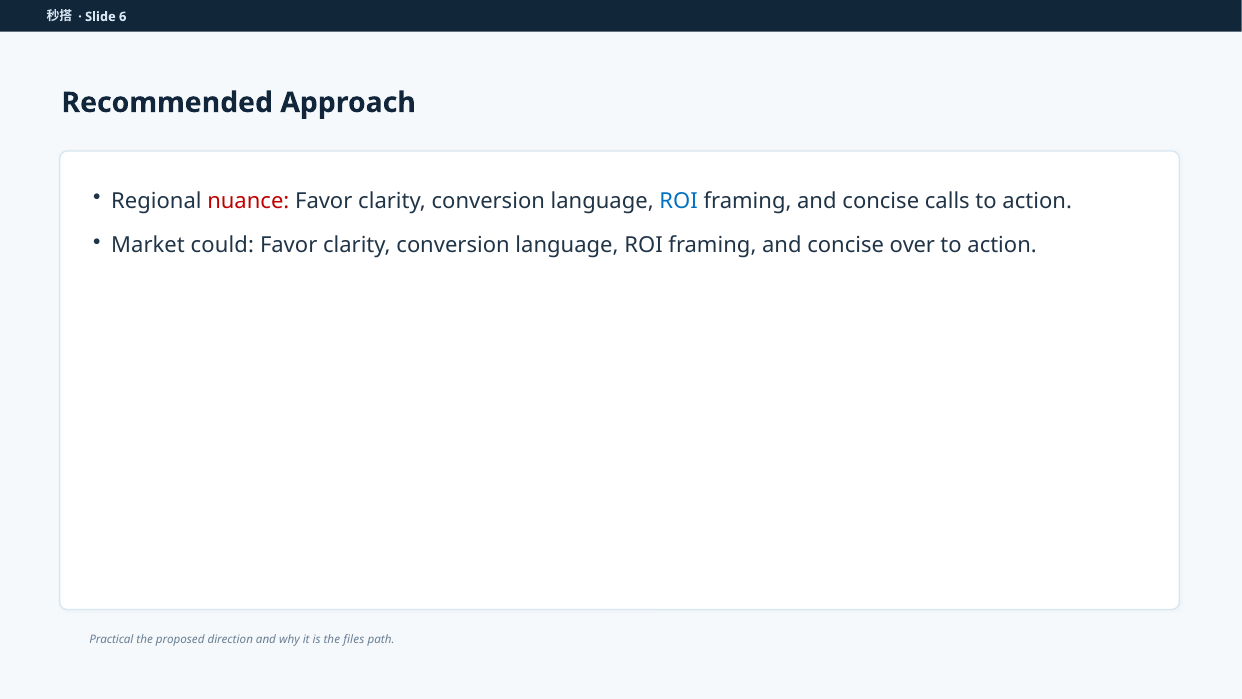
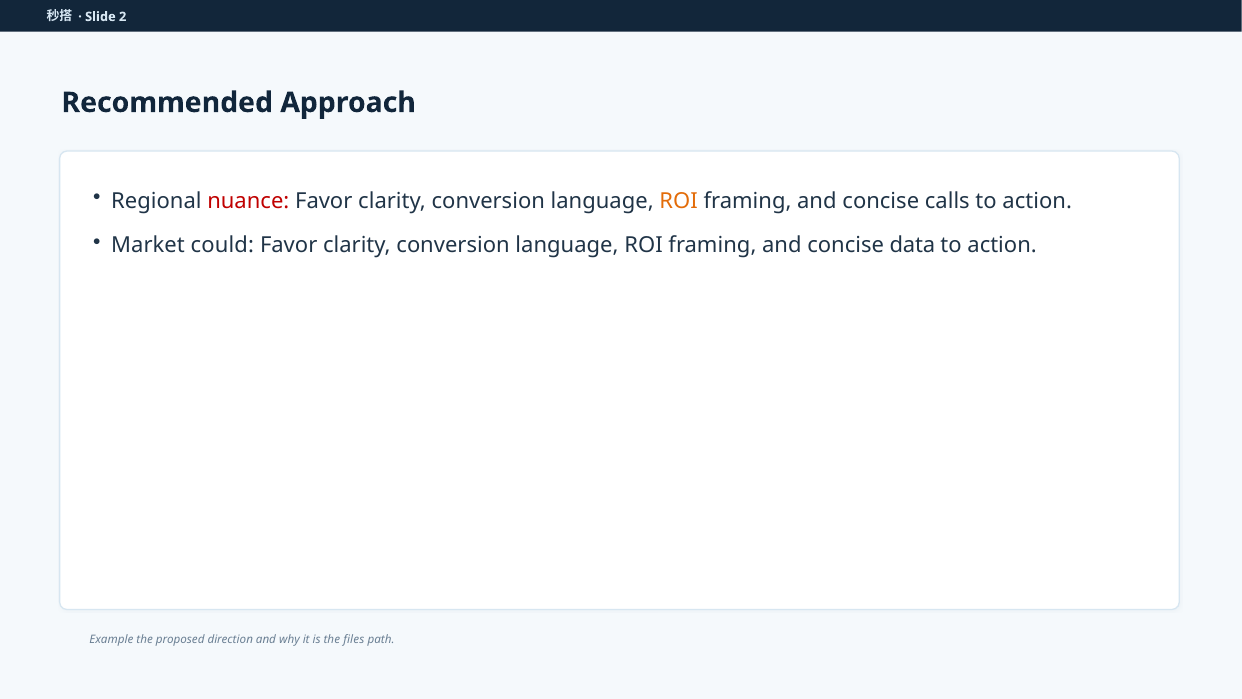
6: 6 -> 2
ROI at (679, 201) colour: blue -> orange
over: over -> data
Practical: Practical -> Example
